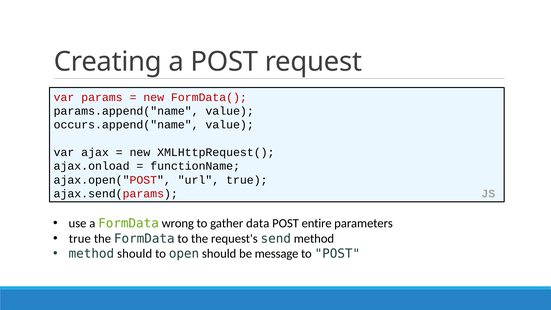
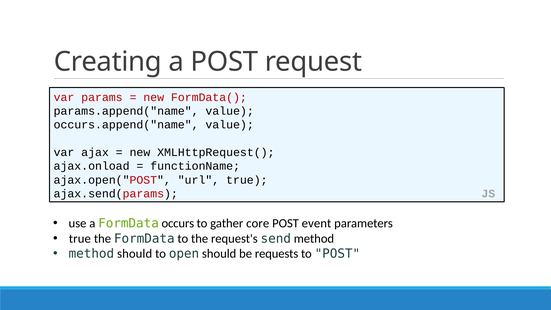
wrong: wrong -> occurs
data: data -> core
entire: entire -> event
message: message -> requests
